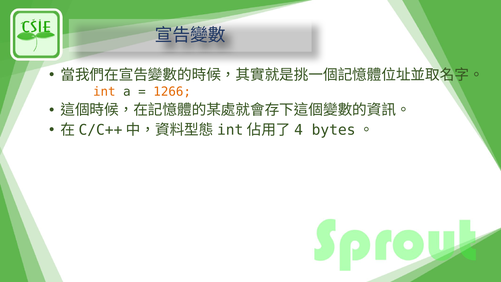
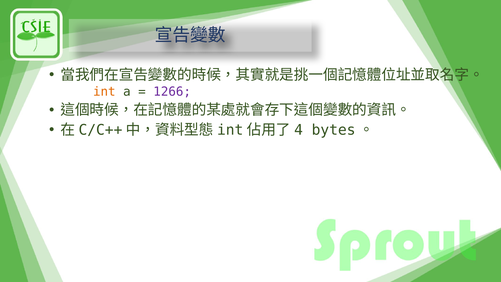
1266 colour: orange -> purple
